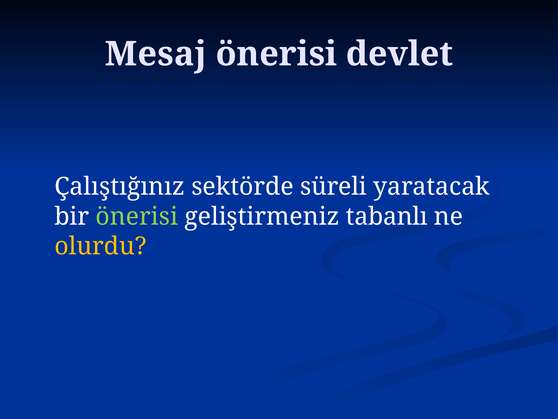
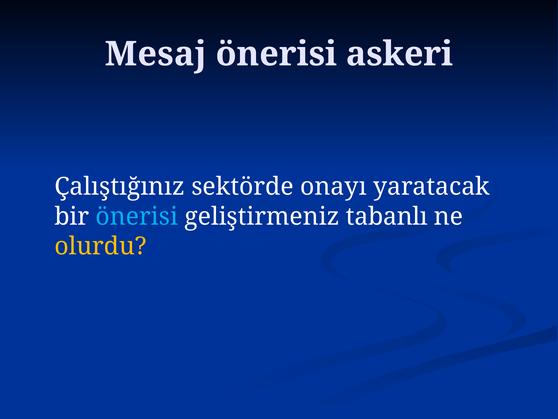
devlet: devlet -> askeri
süreli: süreli -> onayı
önerisi at (137, 216) colour: light green -> light blue
